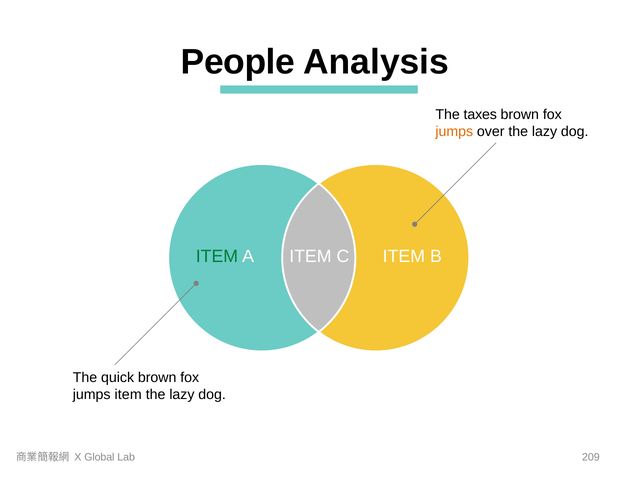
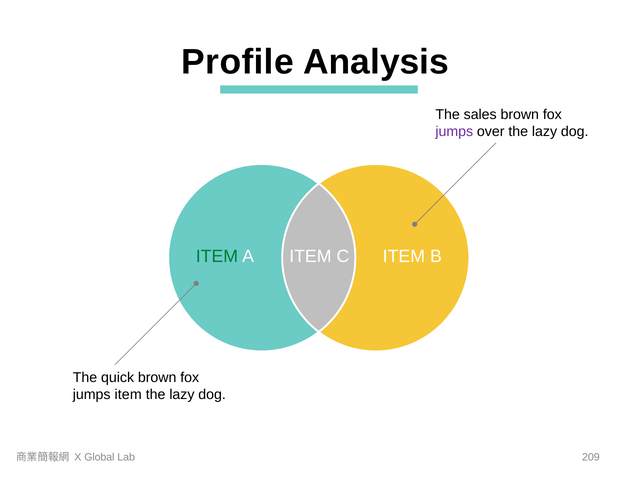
People: People -> Profile
taxes: taxes -> sales
jumps at (454, 131) colour: orange -> purple
